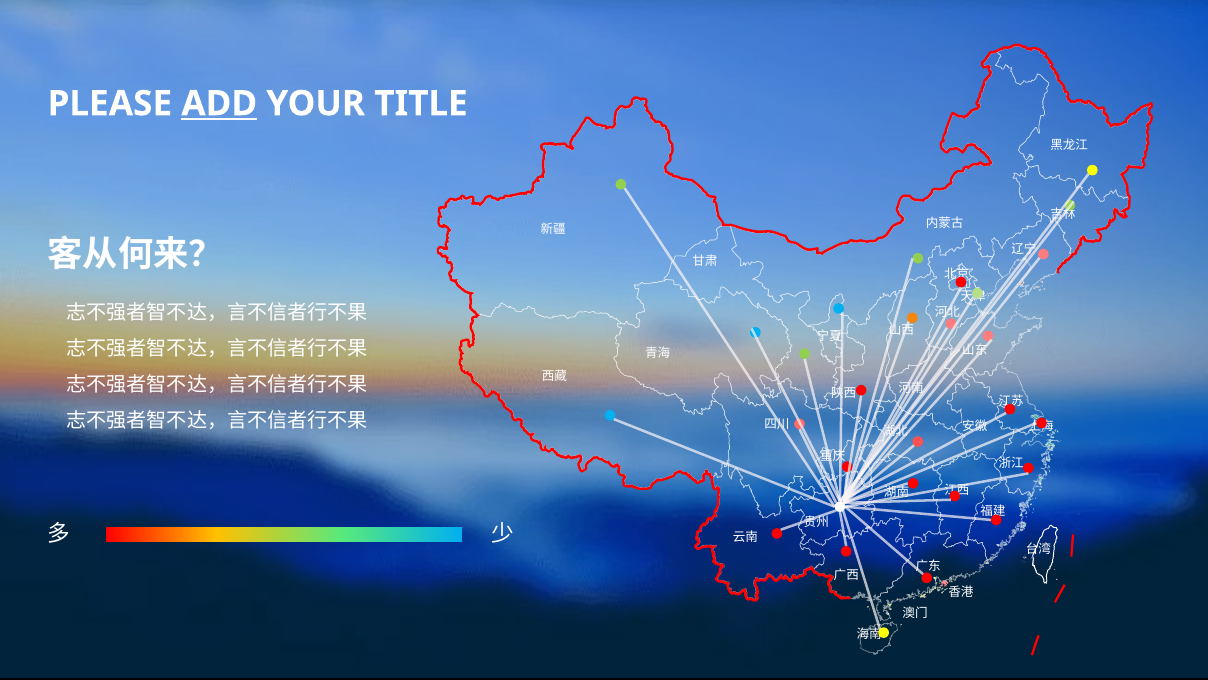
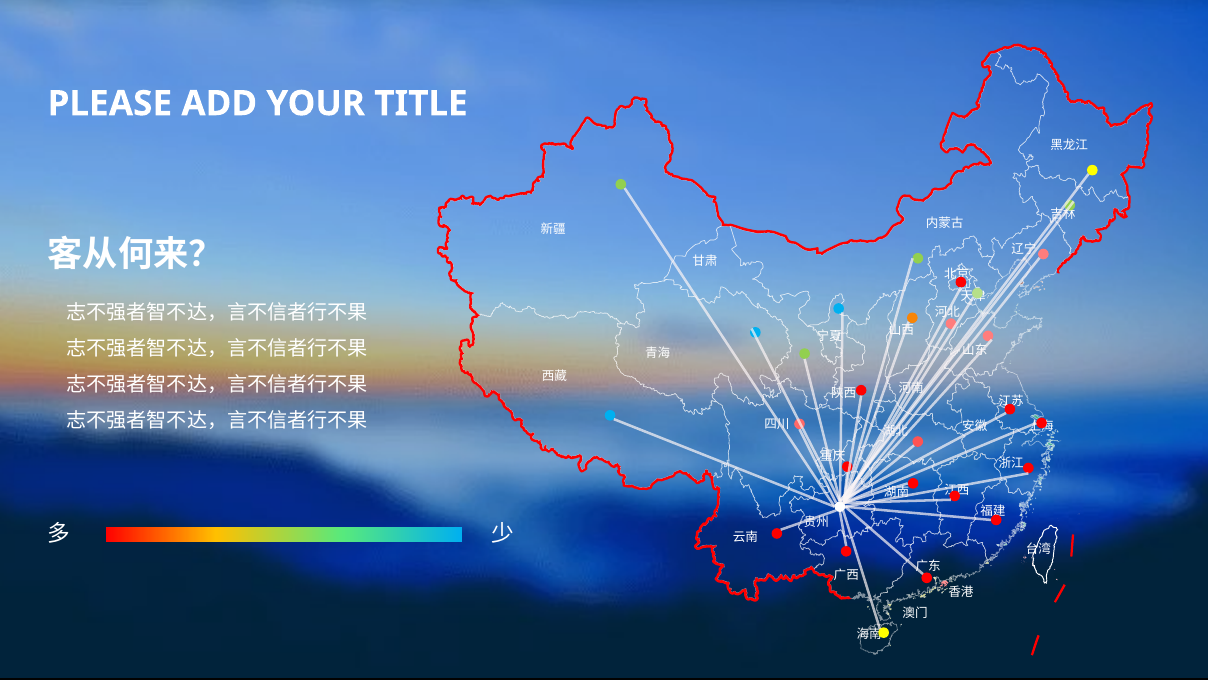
ADD underline: present -> none
